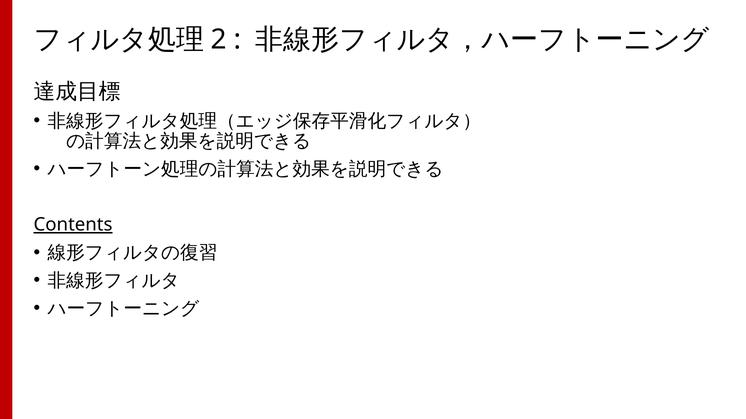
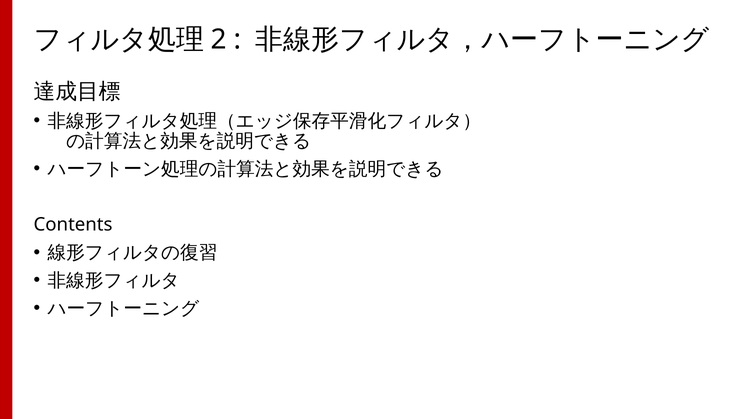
Contents underline: present -> none
